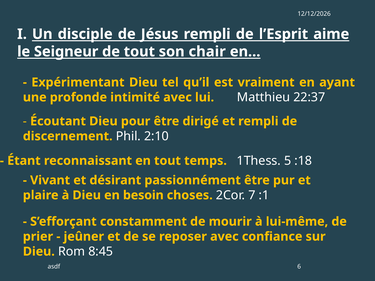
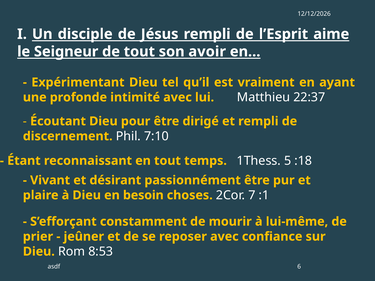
chair: chair -> avoir
2:10: 2:10 -> 7:10
8:45: 8:45 -> 8:53
